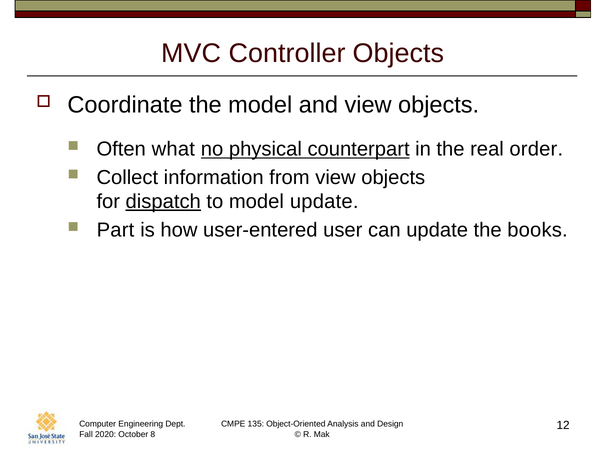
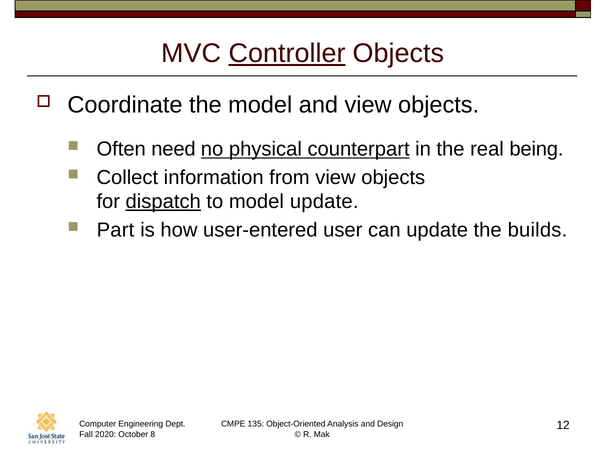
Controller underline: none -> present
what: what -> need
order: order -> being
books: books -> builds
